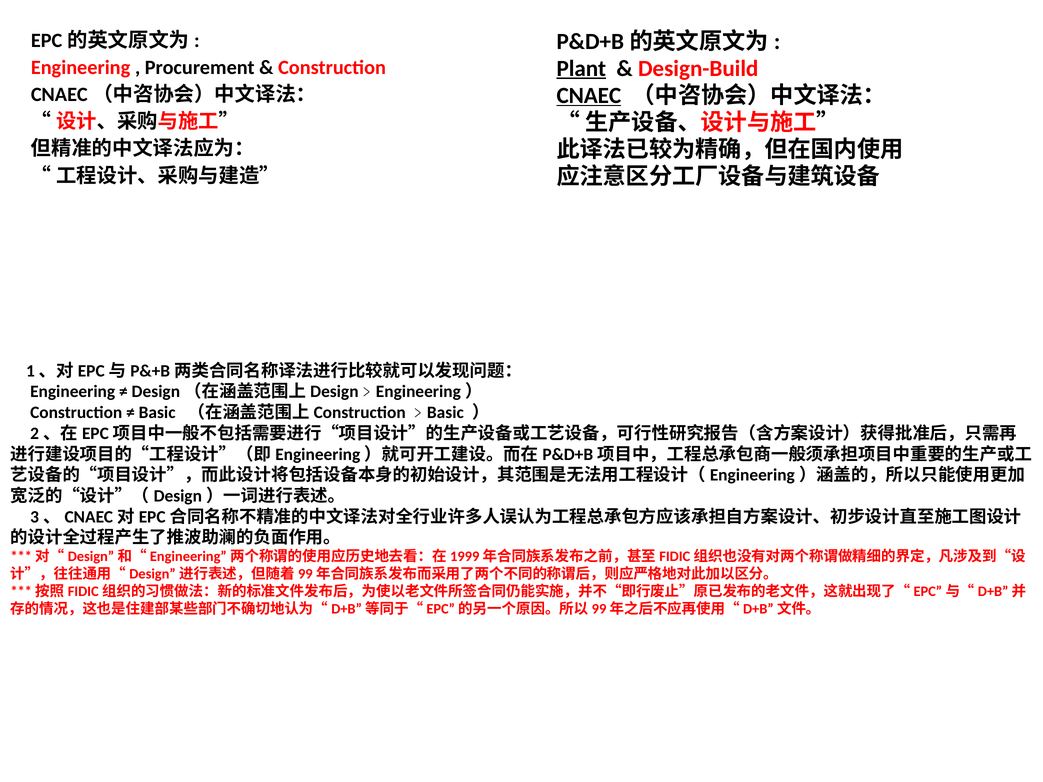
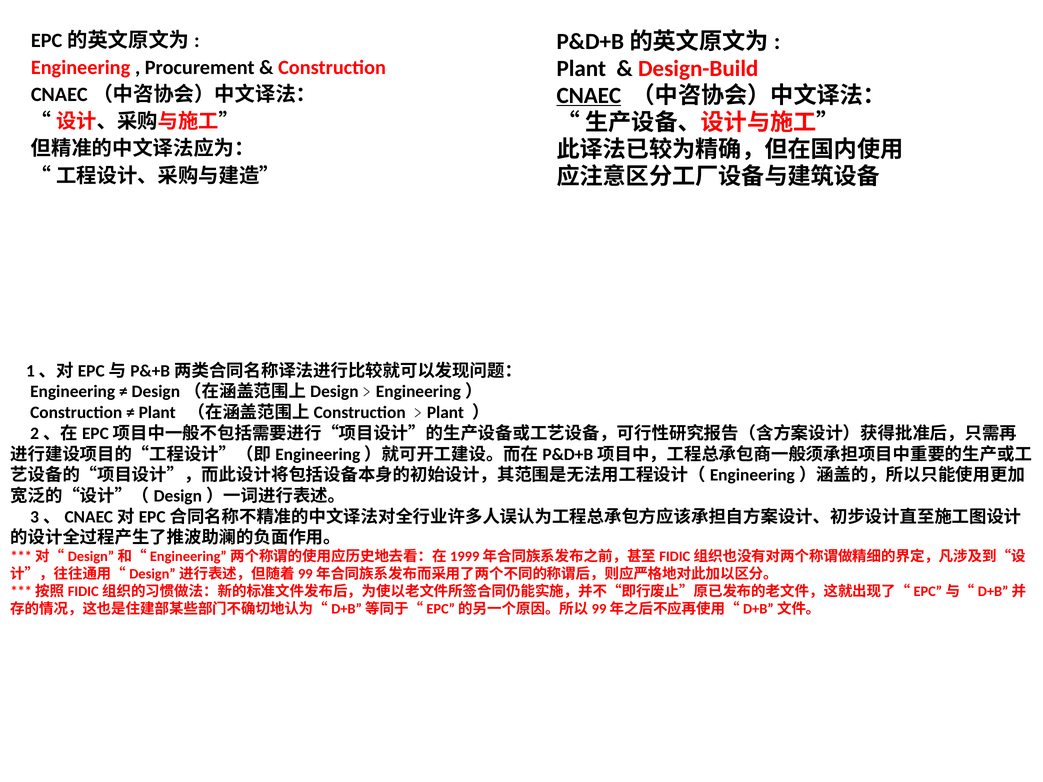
Plant at (581, 68) underline: present -> none
Basic at (157, 413): Basic -> Plant
Basic at (445, 413): Basic -> Plant
